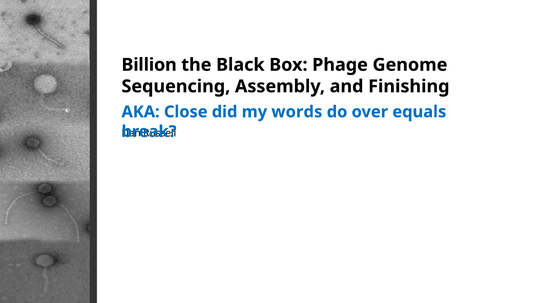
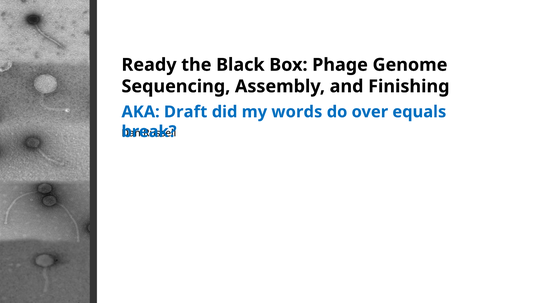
Billion: Billion -> Ready
Close: Close -> Draft
